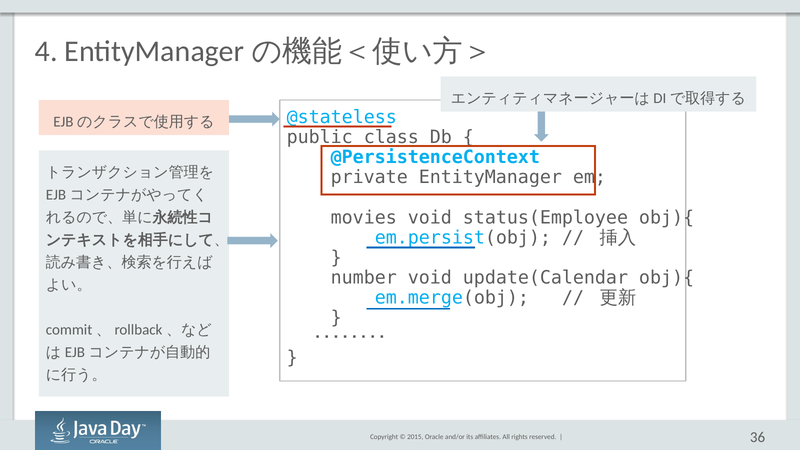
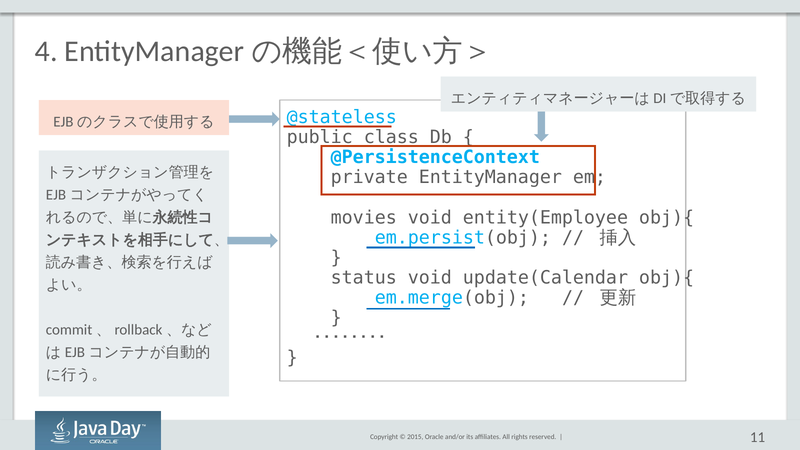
status(Employee: status(Employee -> entity(Employee
number: number -> status
36: 36 -> 11
